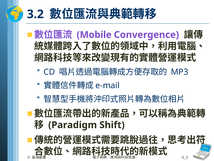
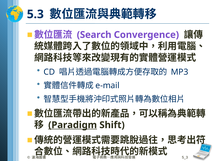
3.2: 3.2 -> 5.3
Mobile: Mobile -> Search
Paradigm underline: none -> present
